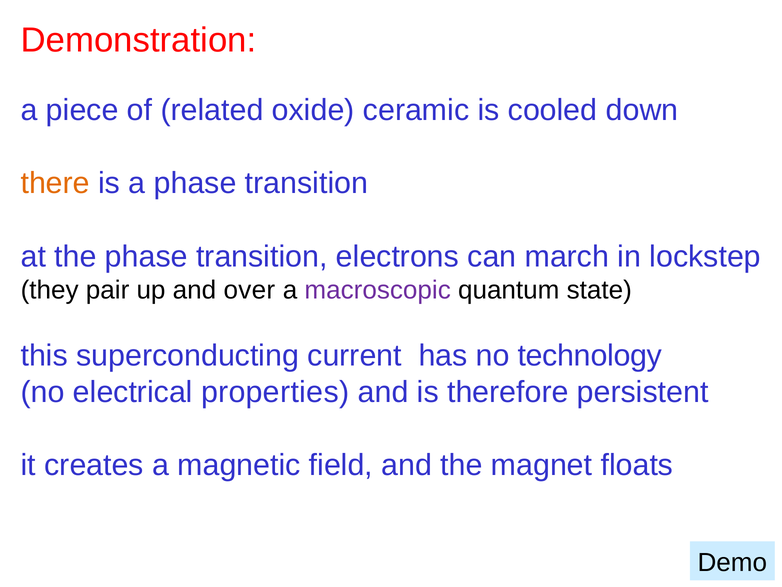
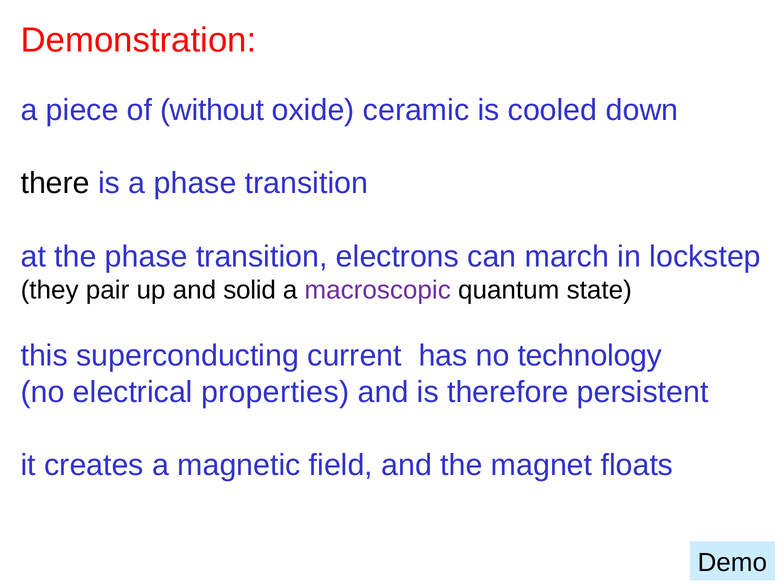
related: related -> without
there colour: orange -> black
over: over -> solid
